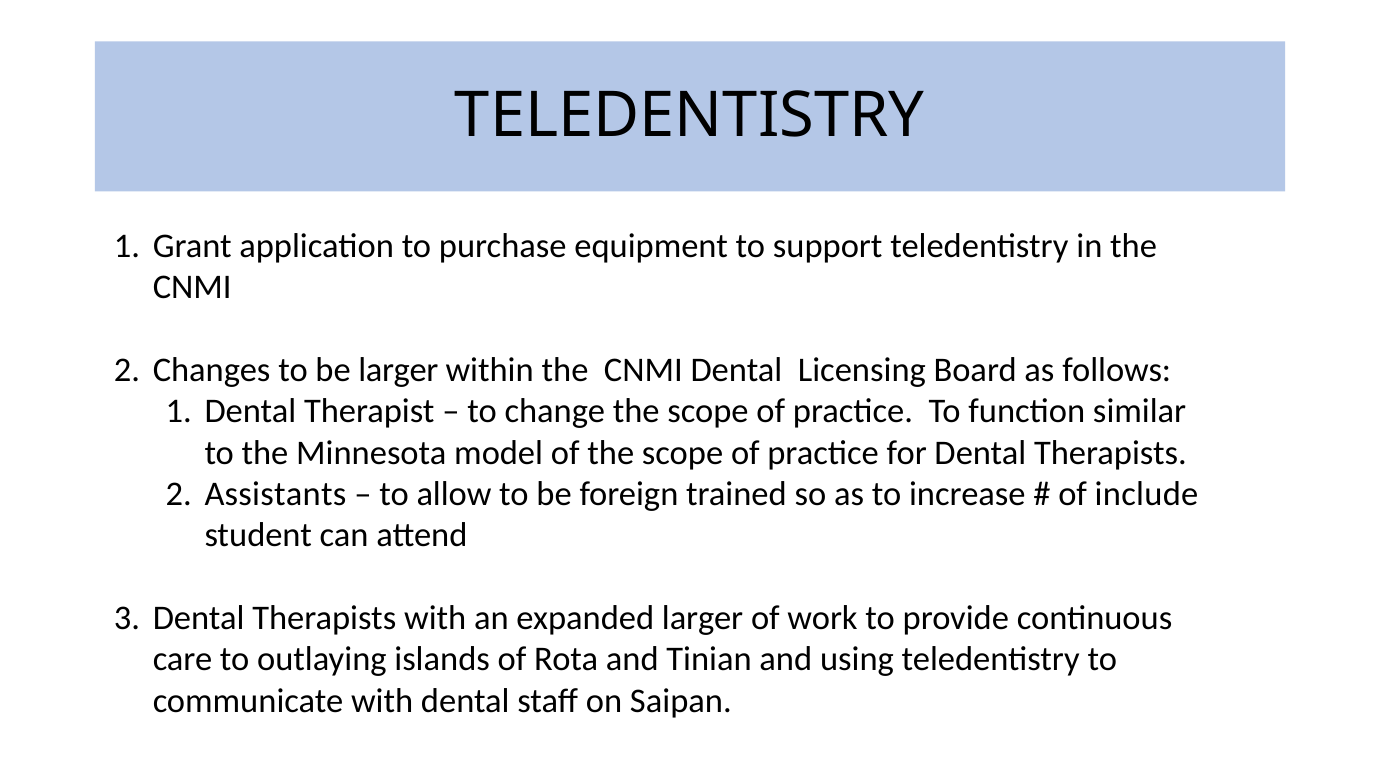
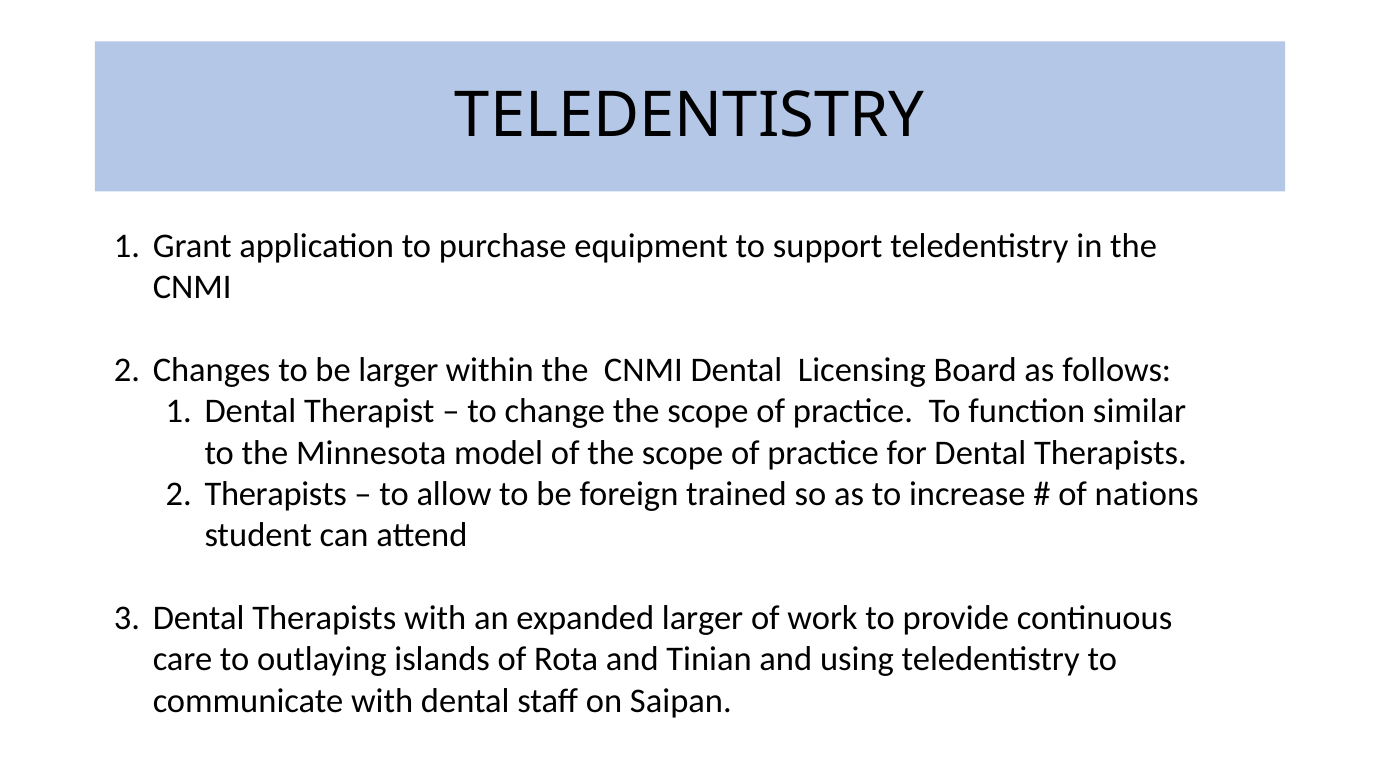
Assistants at (275, 494): Assistants -> Therapists
include: include -> nations
